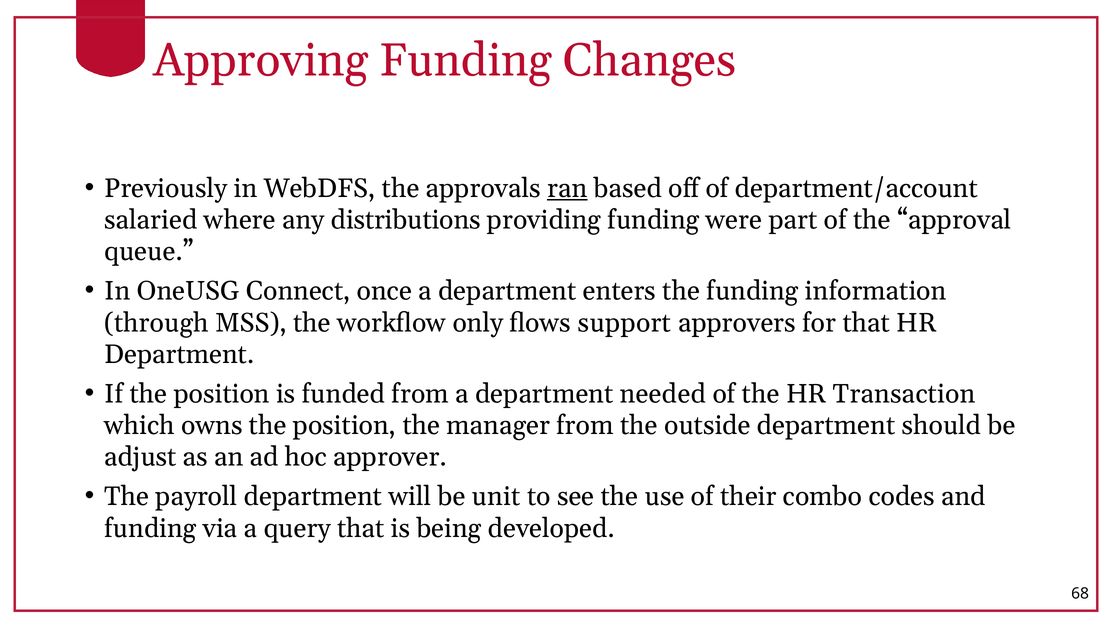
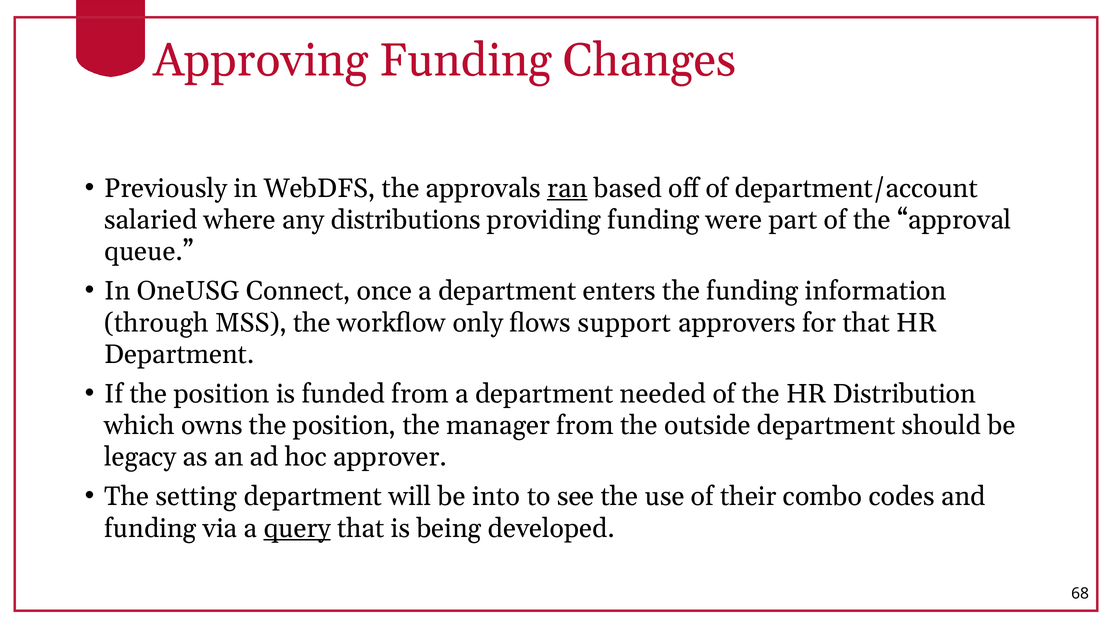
Transaction: Transaction -> Distribution
adjust: adjust -> legacy
payroll: payroll -> setting
unit: unit -> into
query underline: none -> present
